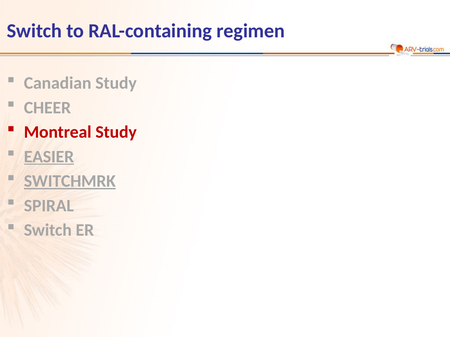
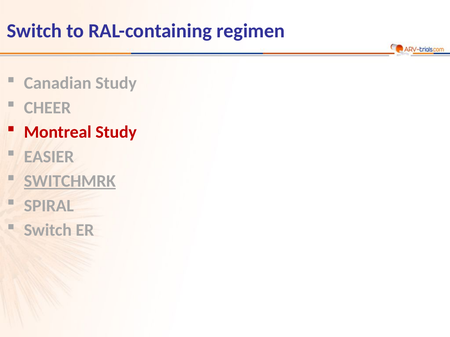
EASIER underline: present -> none
